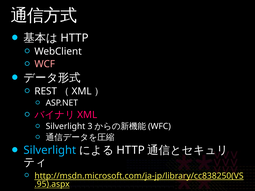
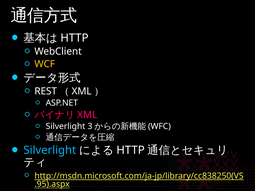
WCF colour: pink -> yellow
